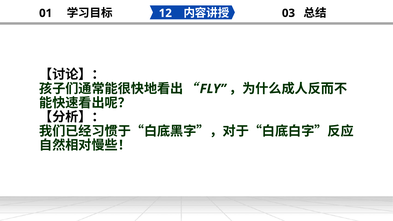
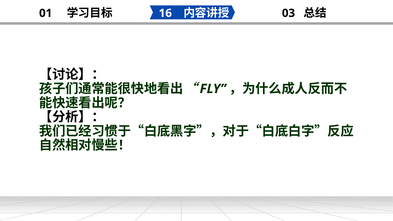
12: 12 -> 16
